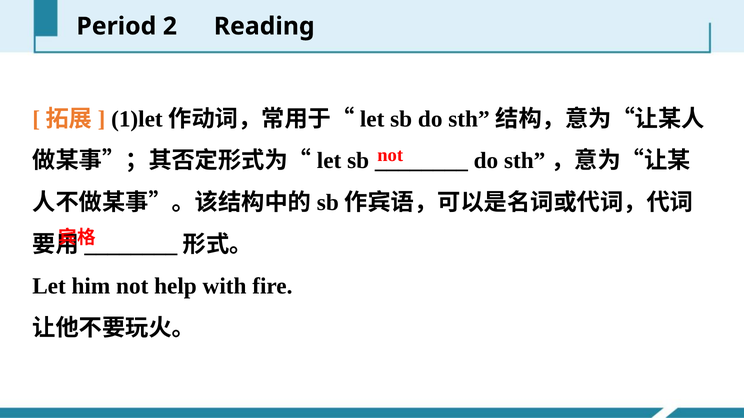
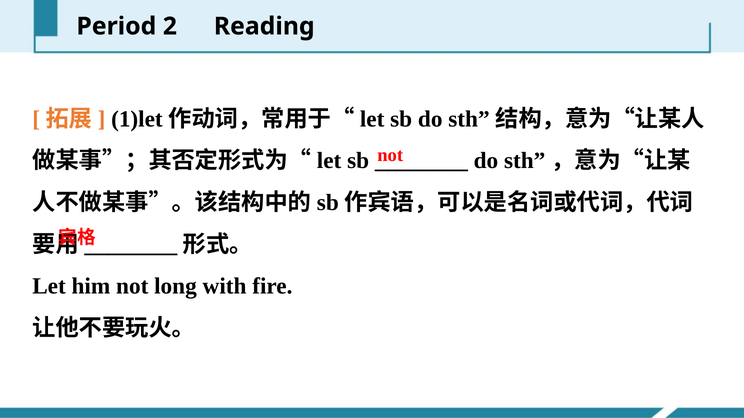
help: help -> long
